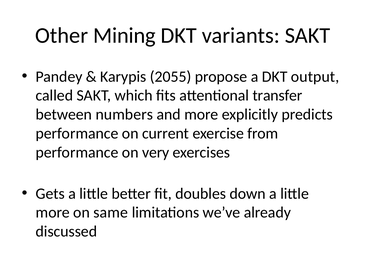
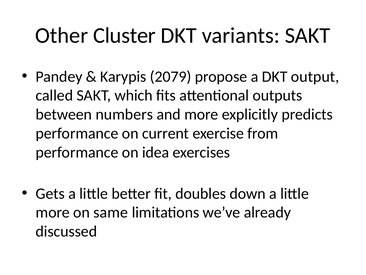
Mining: Mining -> Cluster
2055: 2055 -> 2079
transfer: transfer -> outputs
very: very -> idea
